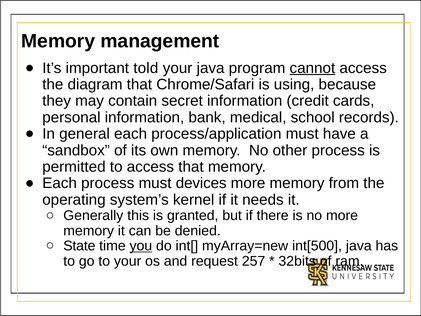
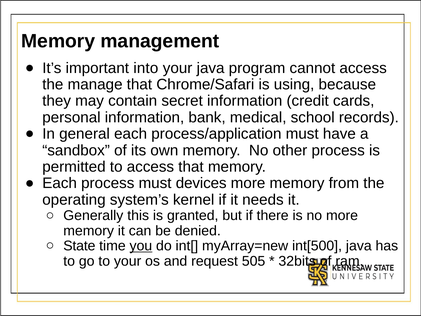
told: told -> into
cannot underline: present -> none
diagram: diagram -> manage
257: 257 -> 505
